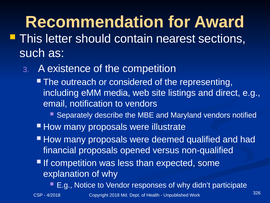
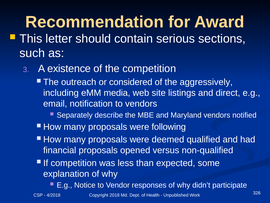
nearest: nearest -> serious
representing: representing -> aggressively
illustrate: illustrate -> following
